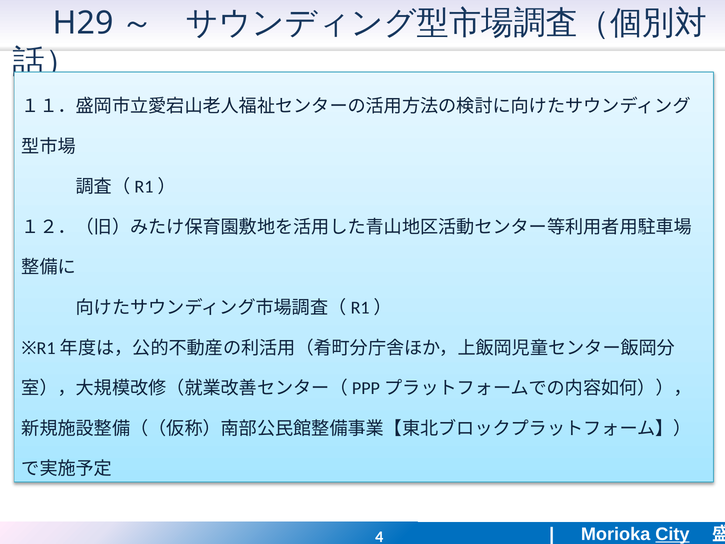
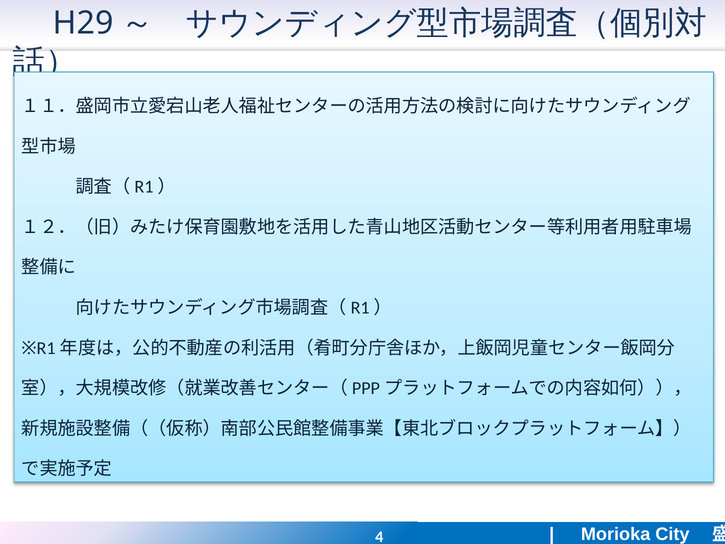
City underline: present -> none
